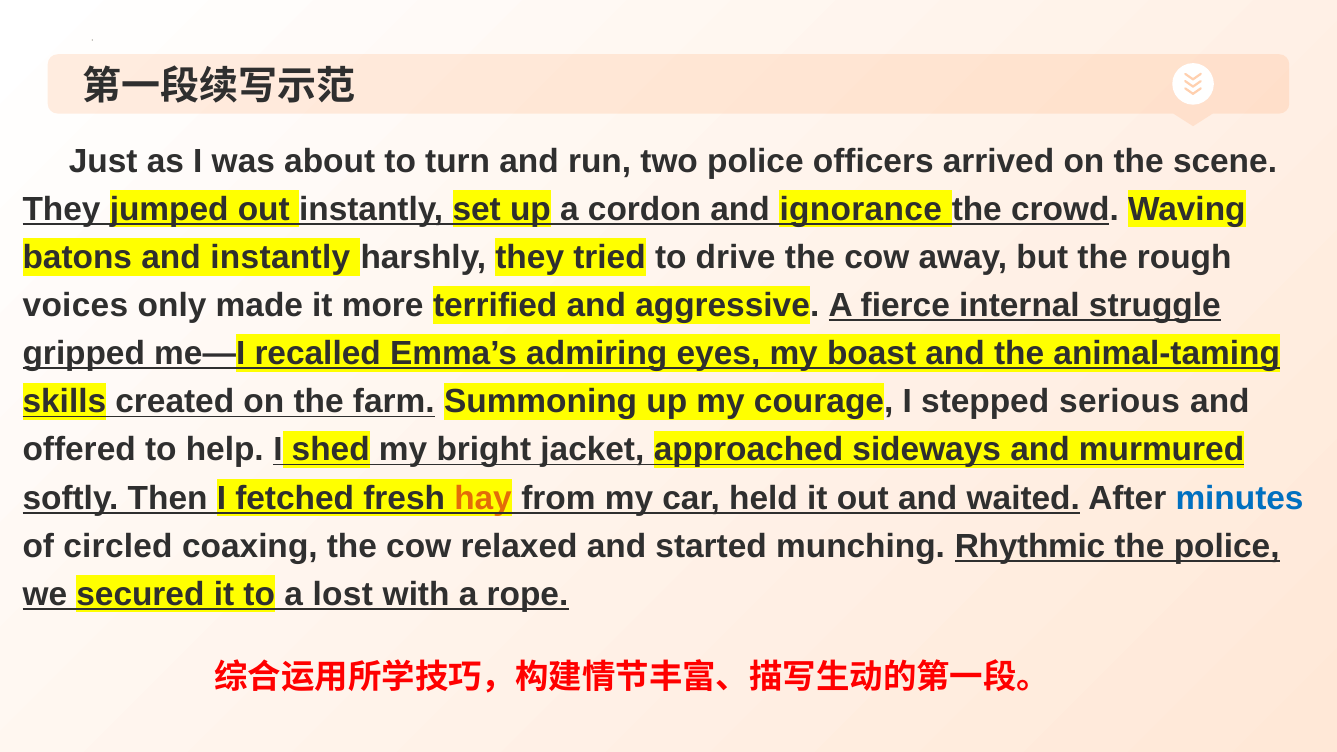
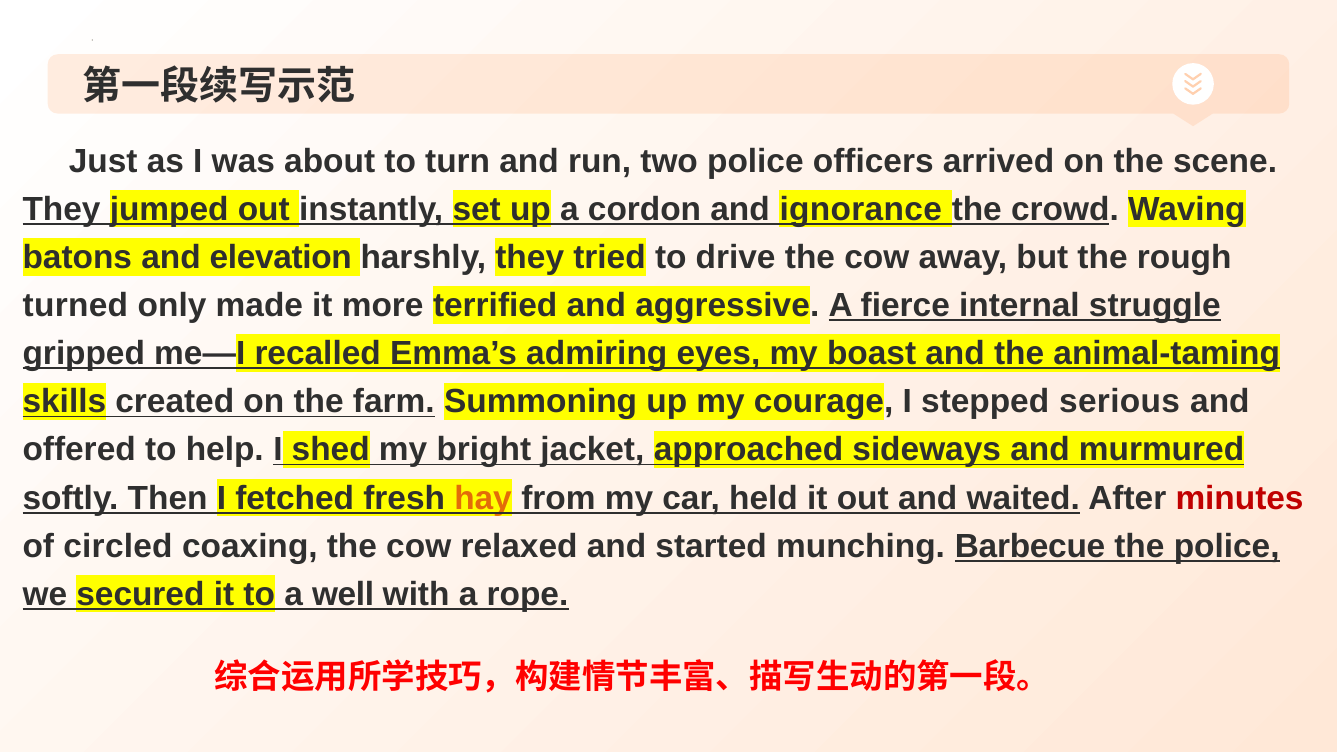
and instantly: instantly -> elevation
voices: voices -> turned
minutes colour: blue -> red
Rhythmic: Rhythmic -> Barbecue
lost: lost -> well
